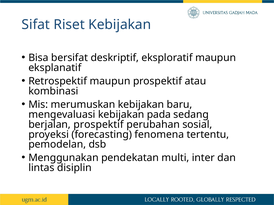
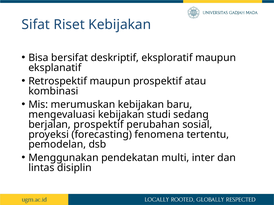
pada: pada -> studi
